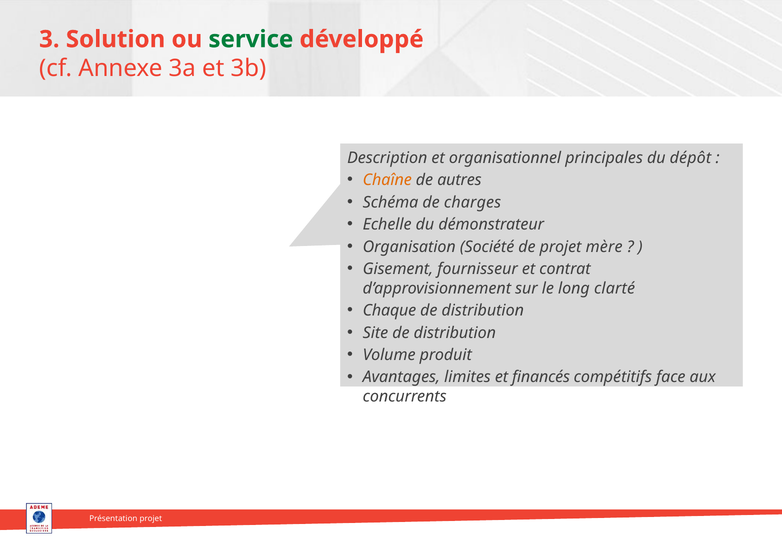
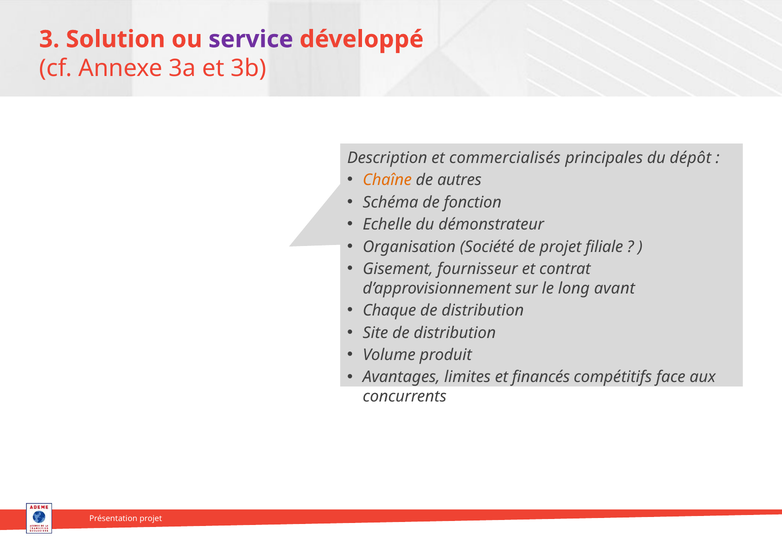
service colour: green -> purple
organisationnel: organisationnel -> commercialisés
charges: charges -> fonction
mère: mère -> filiale
clarté: clarté -> avant
